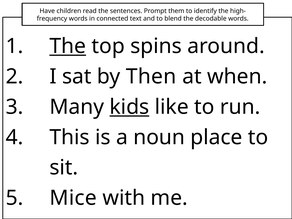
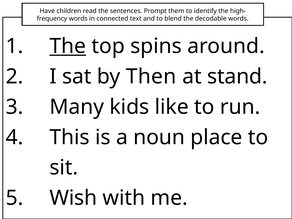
when: when -> stand
kids underline: present -> none
Mice: Mice -> Wish
